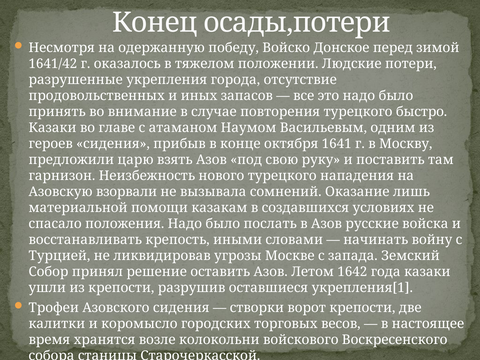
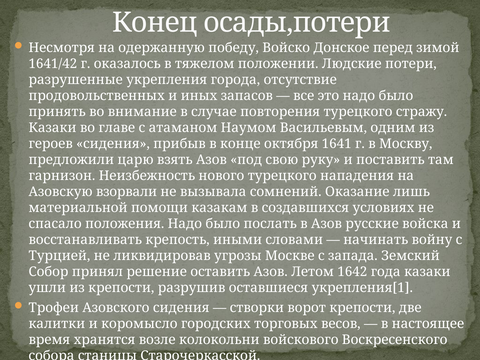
быстро: быстро -> стражу
